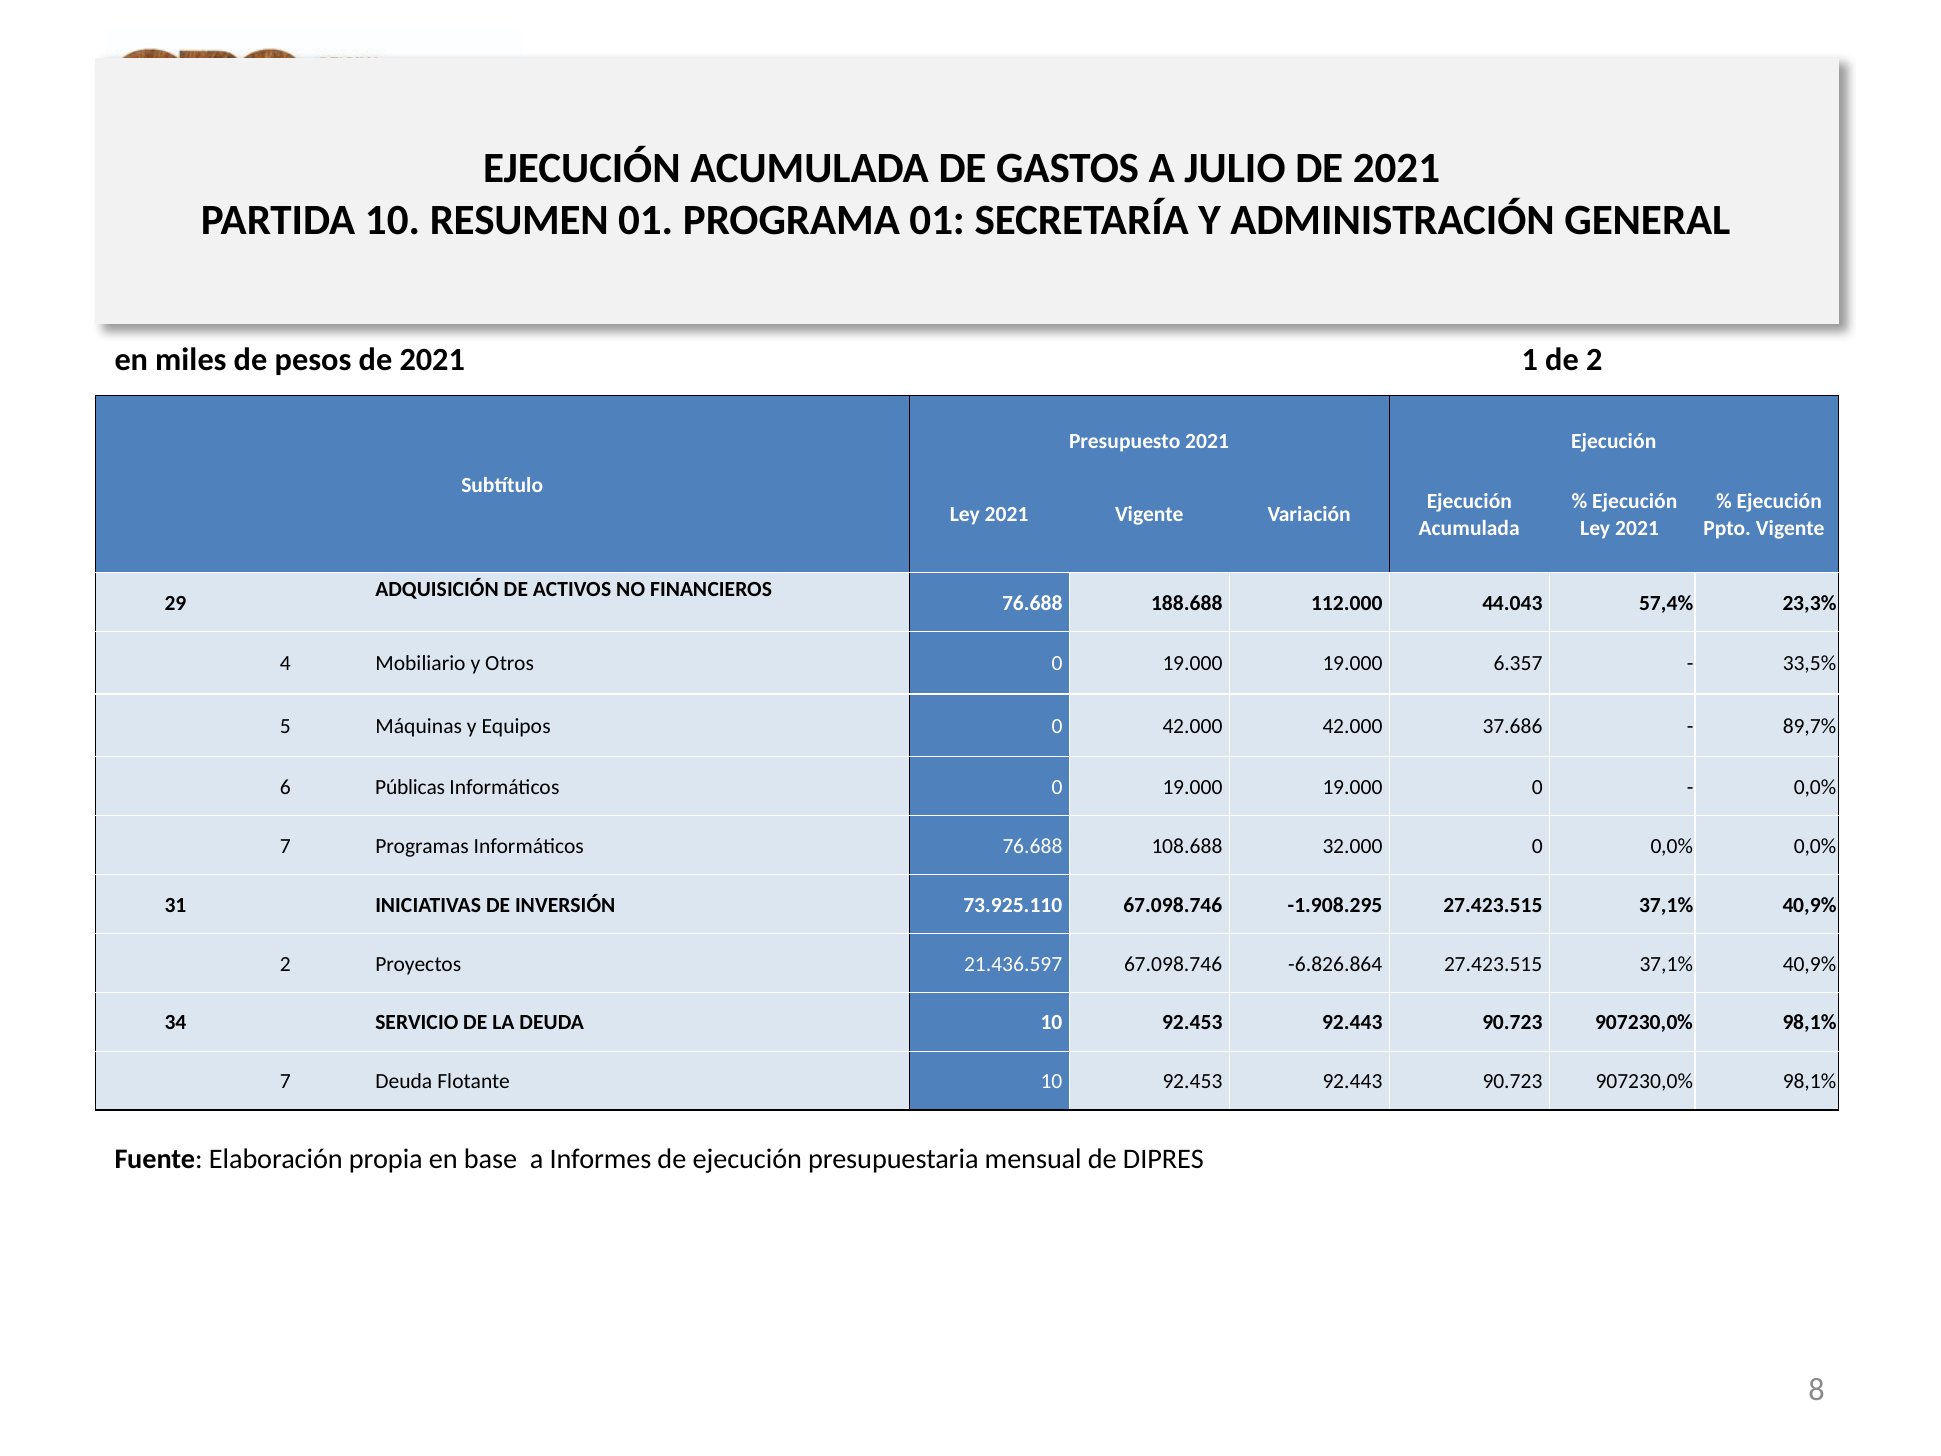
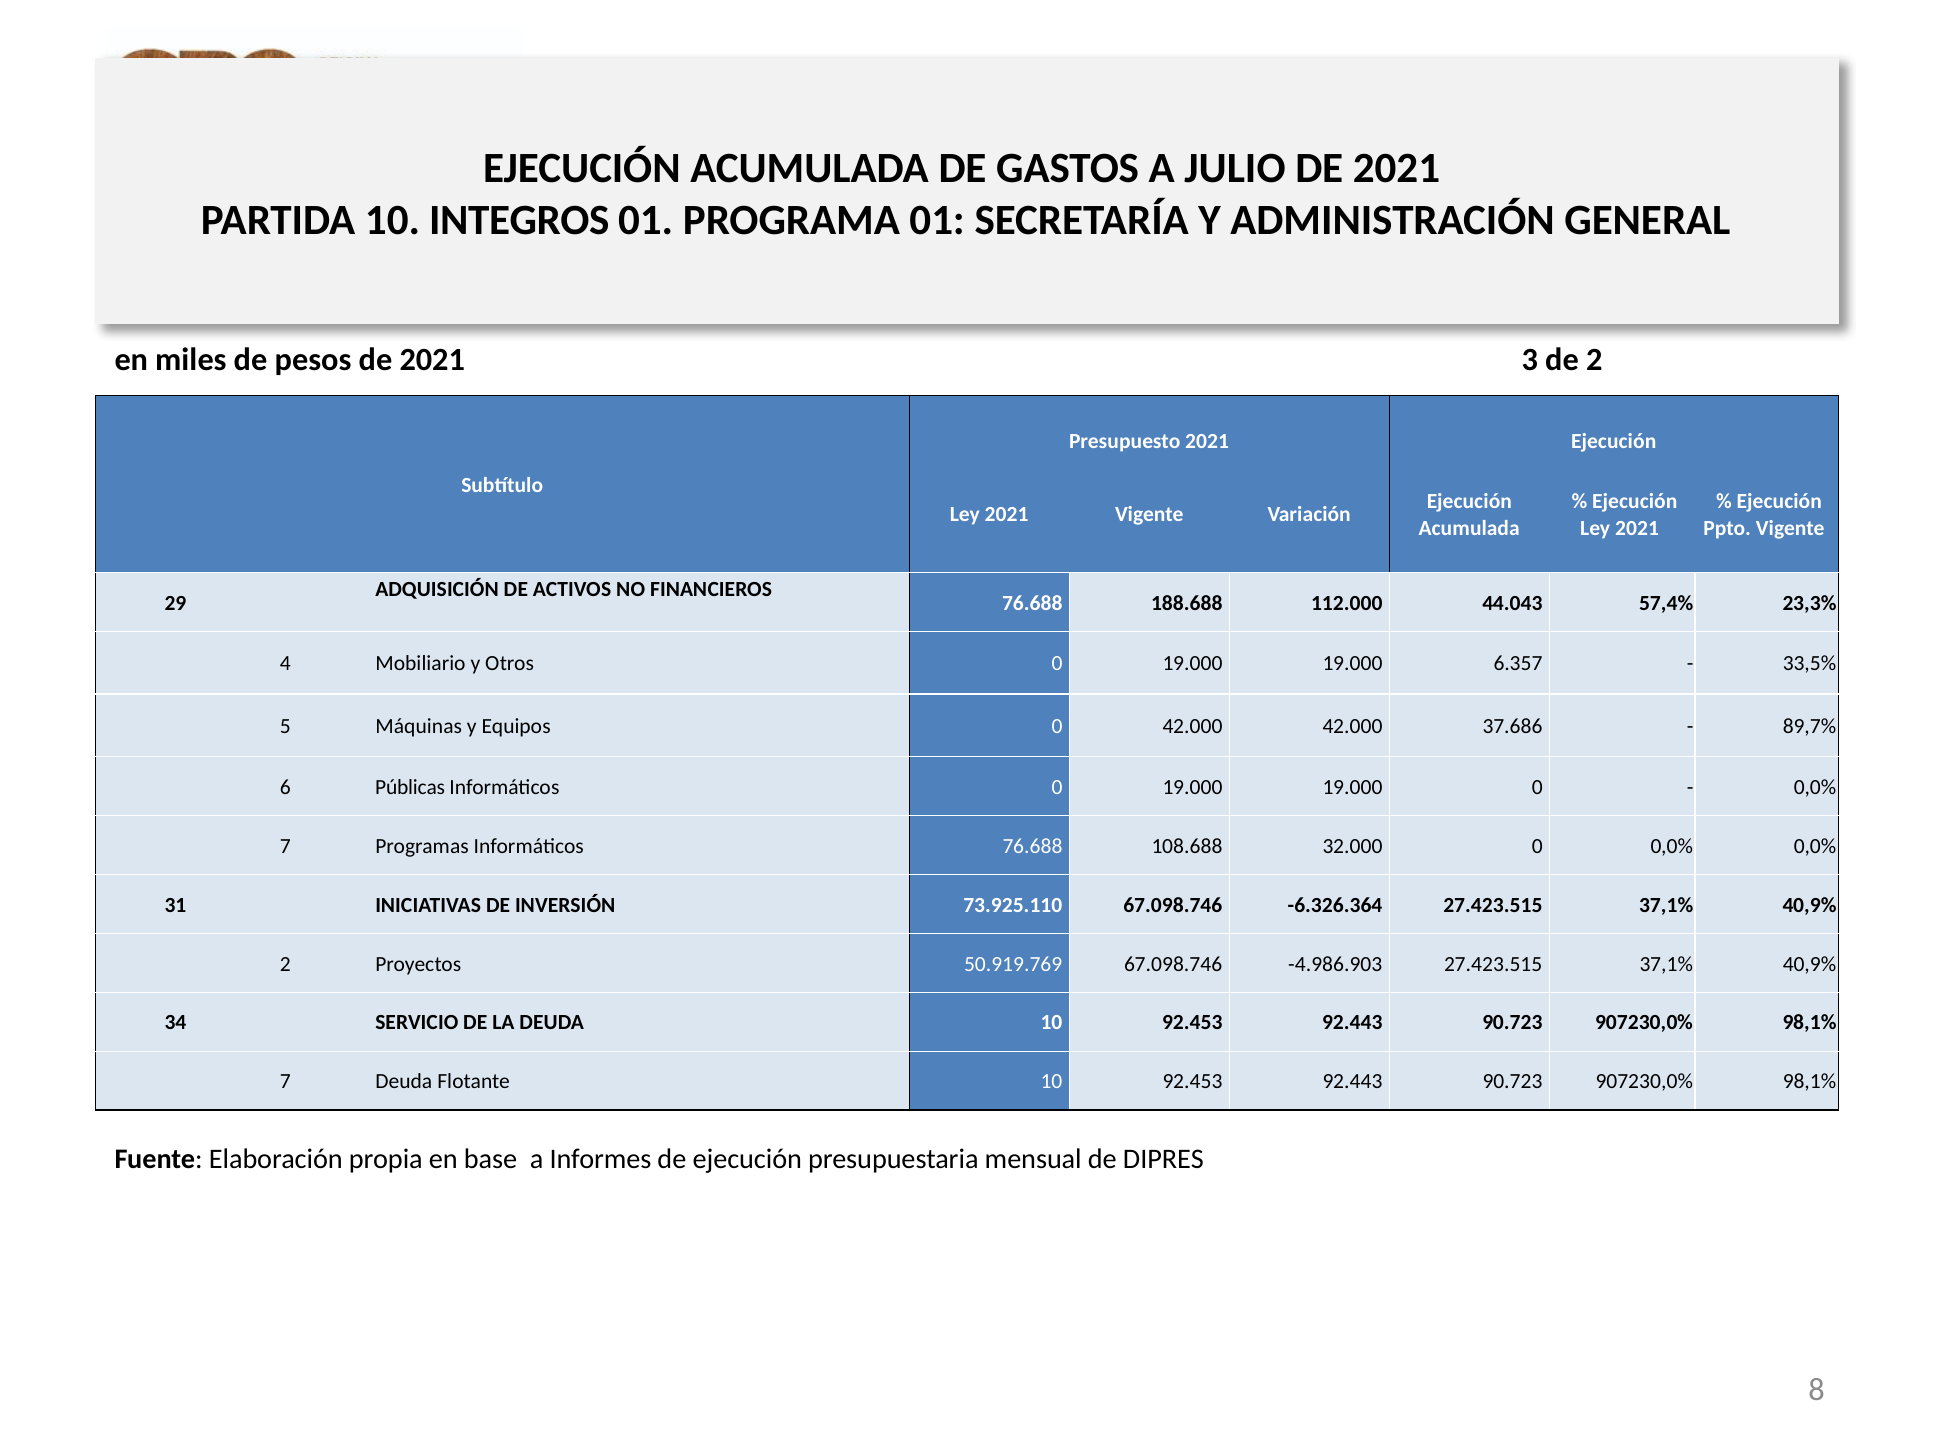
RESUMEN: RESUMEN -> INTEGROS
1: 1 -> 3
-1.908.295: -1.908.295 -> -6.326.364
21.436.597: 21.436.597 -> 50.919.769
-6.826.864: -6.826.864 -> -4.986.903
